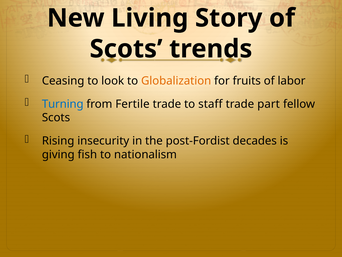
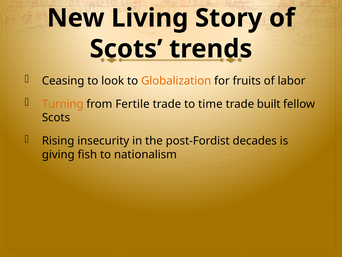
Turning colour: blue -> orange
staff: staff -> time
part: part -> built
